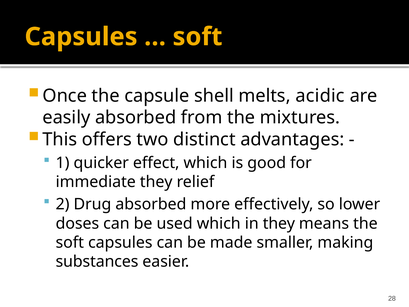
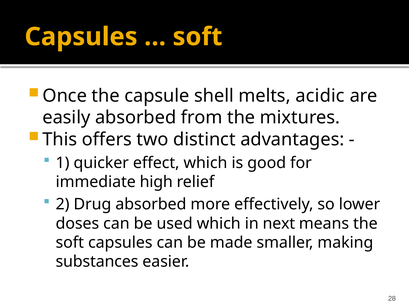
immediate they: they -> high
in they: they -> next
